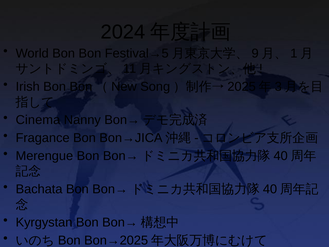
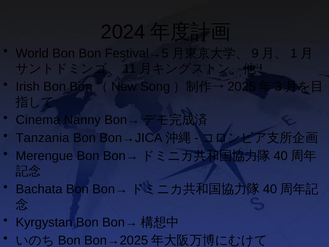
Fragance: Fragance -> Tanzania
